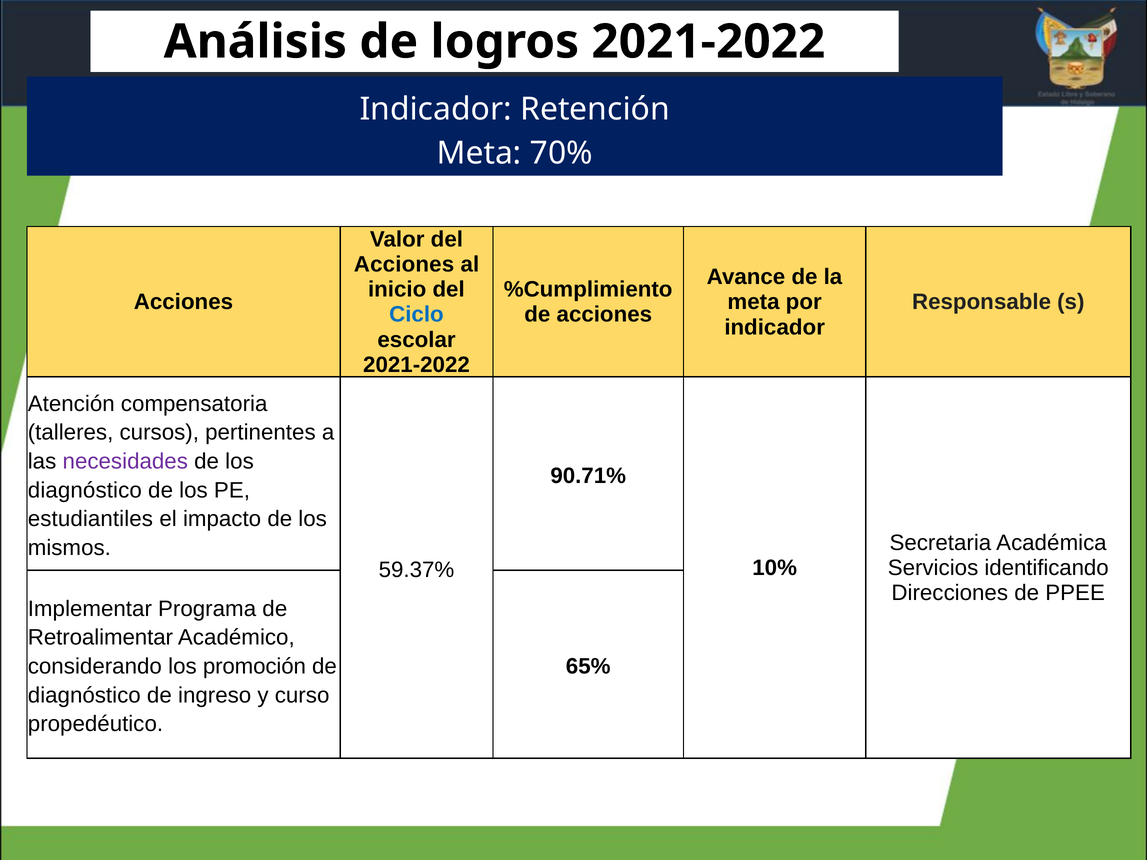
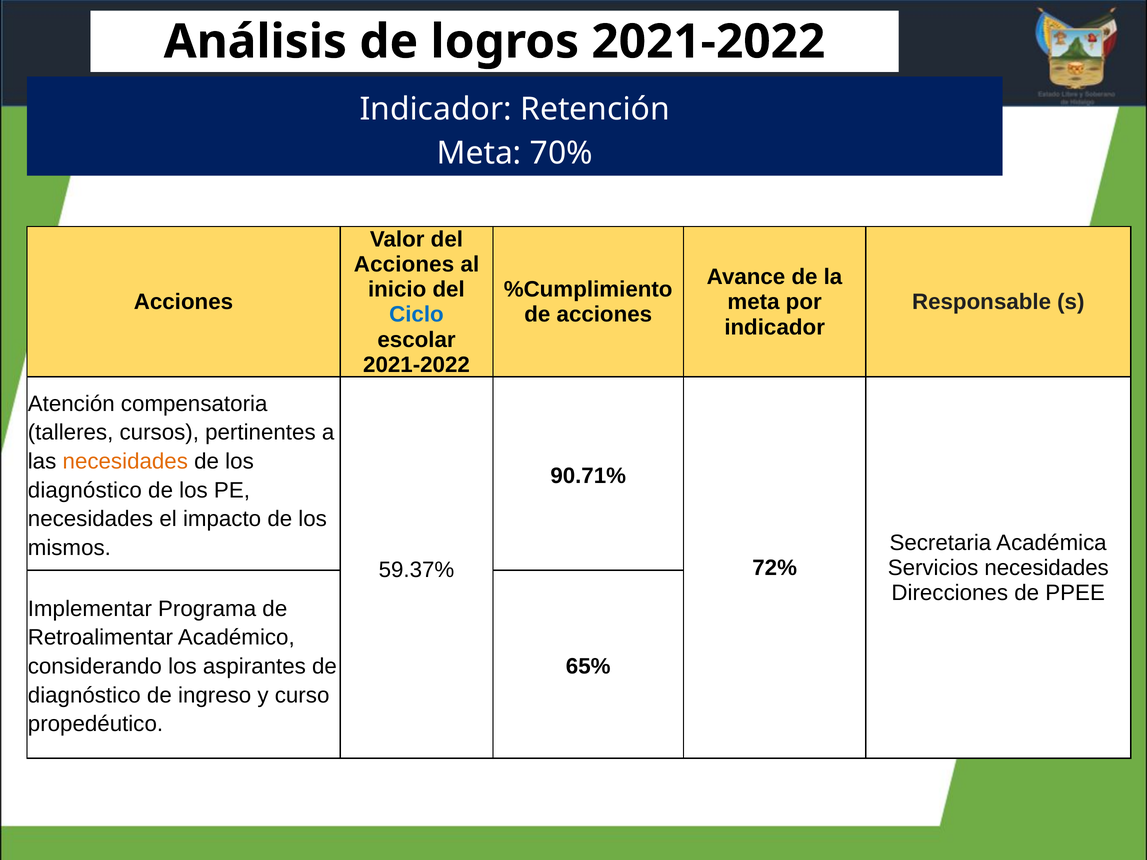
necesidades at (125, 462) colour: purple -> orange
estudiantiles at (90, 519): estudiantiles -> necesidades
10%: 10% -> 72%
Servicios identificando: identificando -> necesidades
promoción: promoción -> aspirantes
